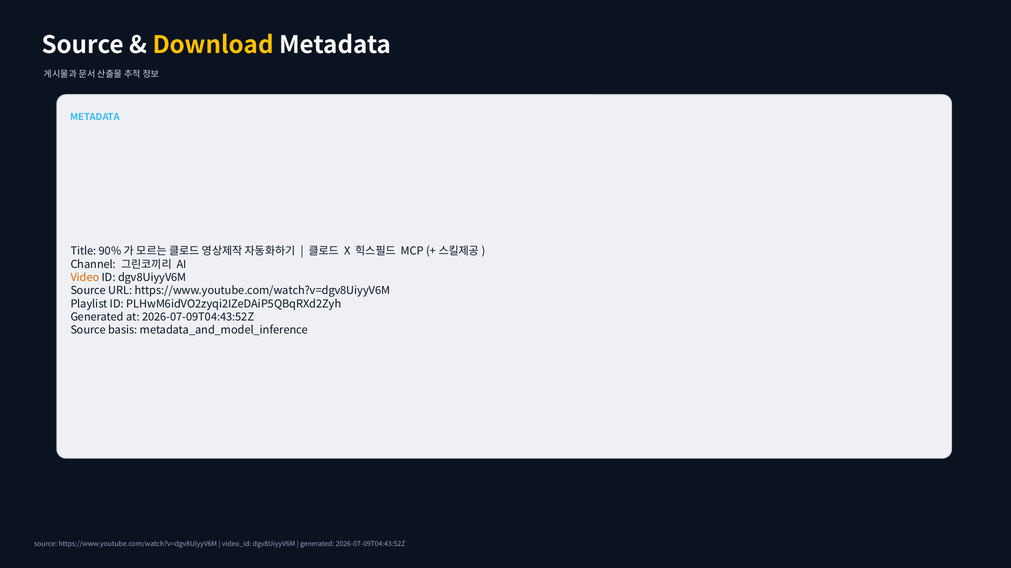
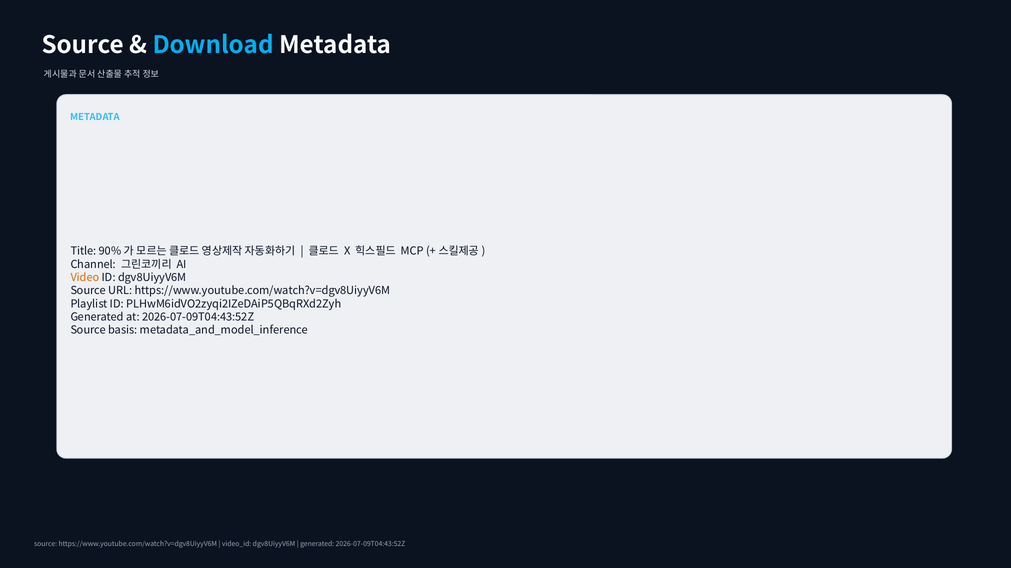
Download colour: yellow -> light blue
